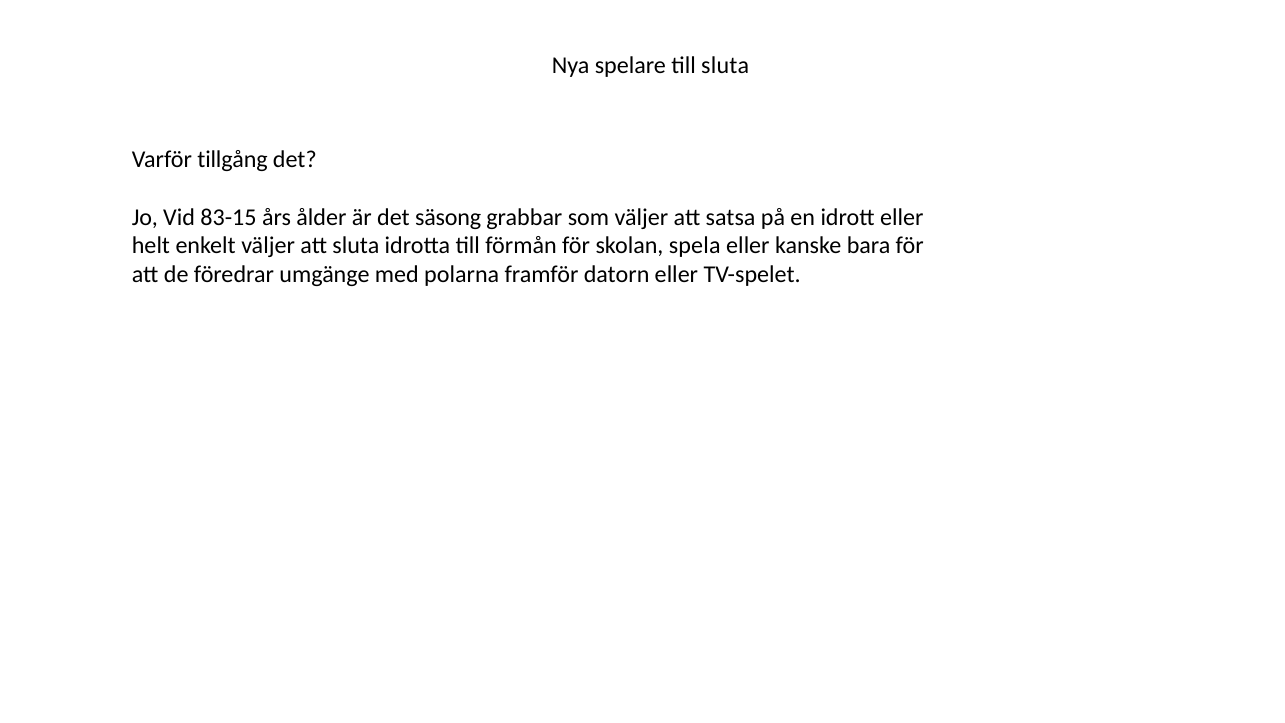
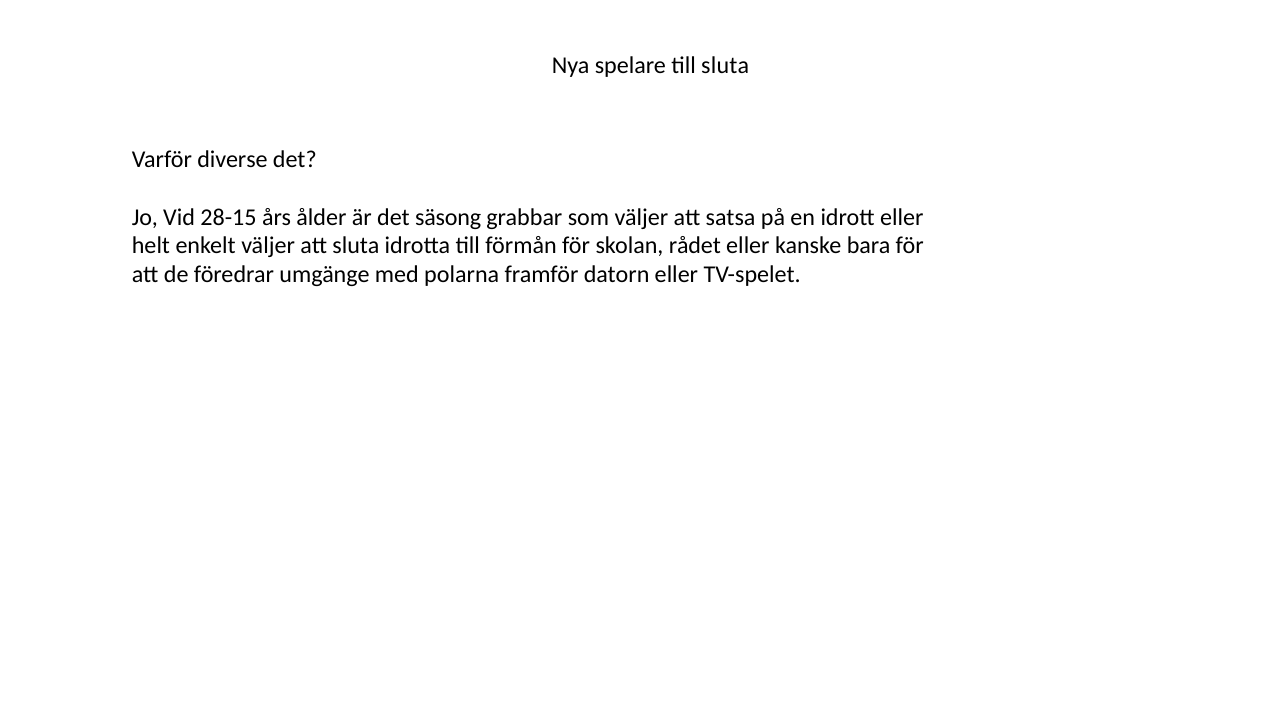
tillgång: tillgång -> diverse
83-15: 83-15 -> 28-15
spela: spela -> rådet
